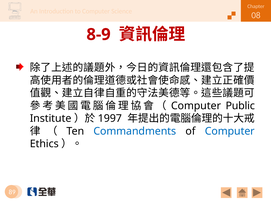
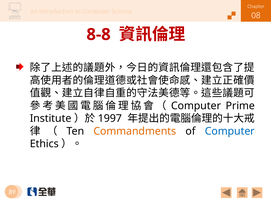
8-9: 8-9 -> 8-8
Public: Public -> Prime
Commandments colour: blue -> orange
